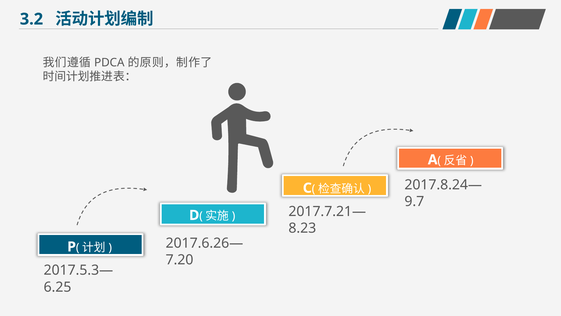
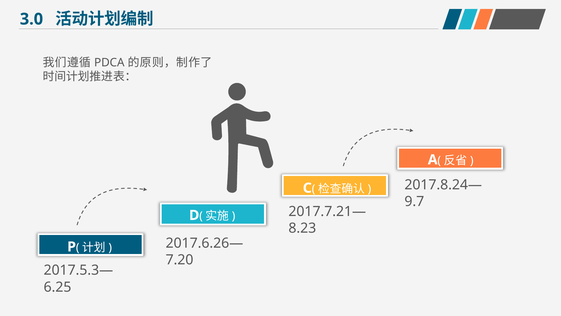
3.2: 3.2 -> 3.0
